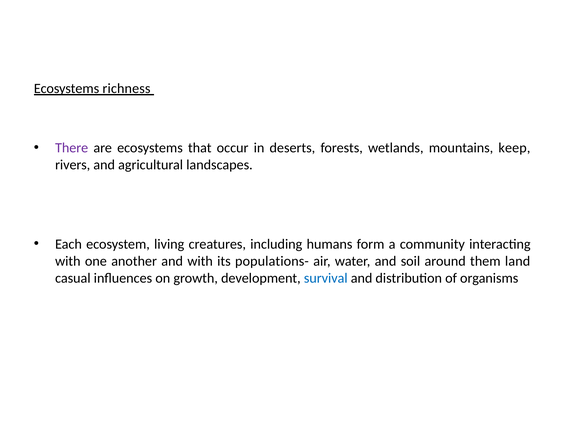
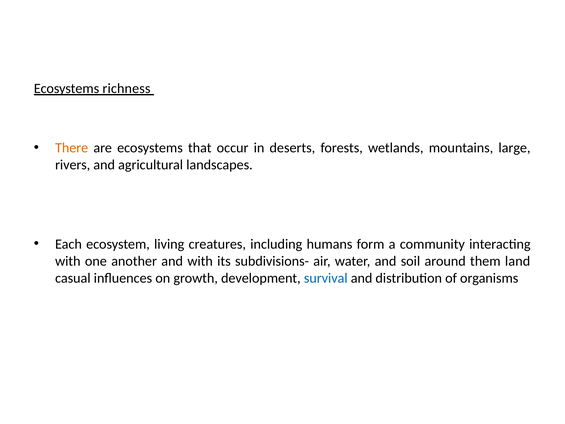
There colour: purple -> orange
keep: keep -> large
populations-: populations- -> subdivisions-
